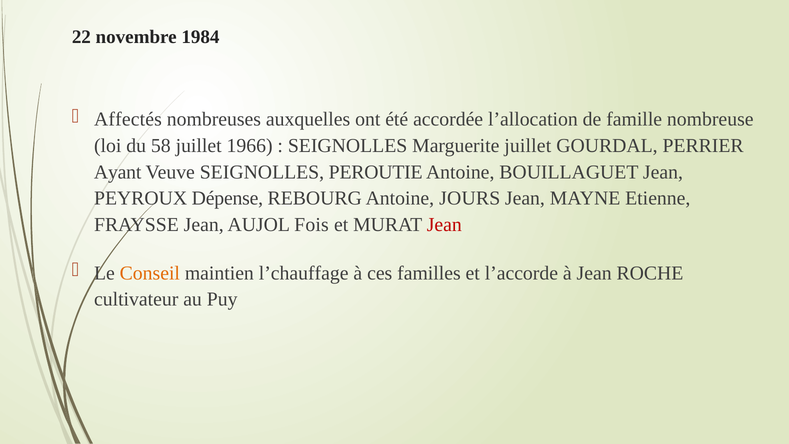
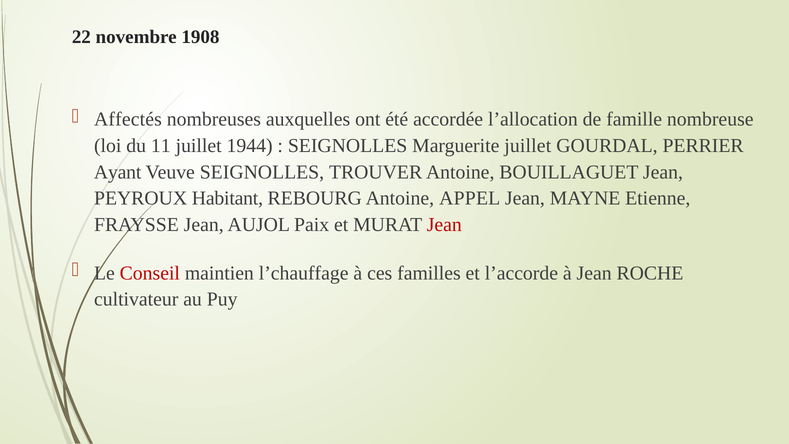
1984: 1984 -> 1908
58: 58 -> 11
1966: 1966 -> 1944
PEROUTIE: PEROUTIE -> TROUVER
Dépense: Dépense -> Habitant
JOURS: JOURS -> APPEL
Fois: Fois -> Paix
Conseil colour: orange -> red
